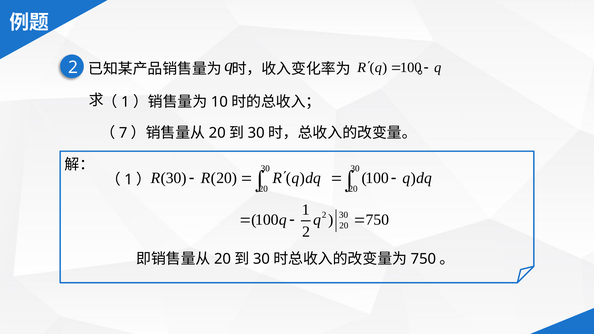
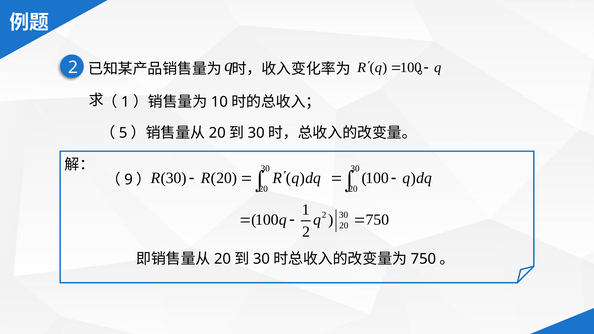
7: 7 -> 5
1 at (129, 180): 1 -> 9
